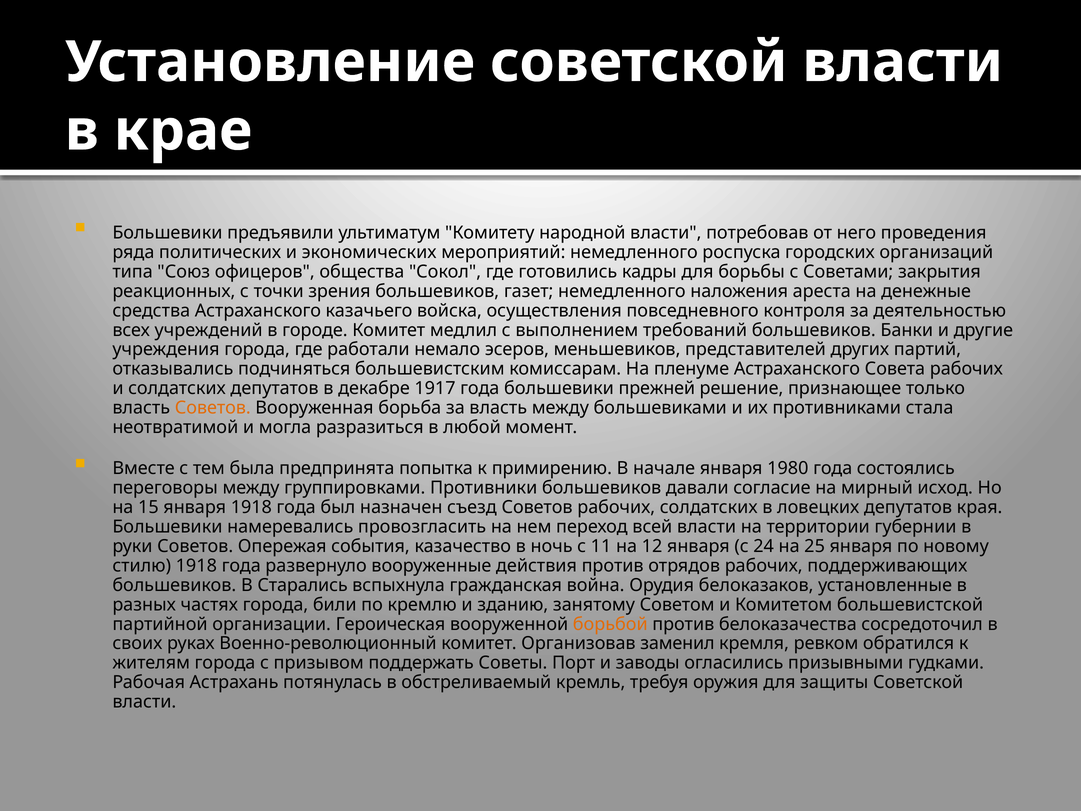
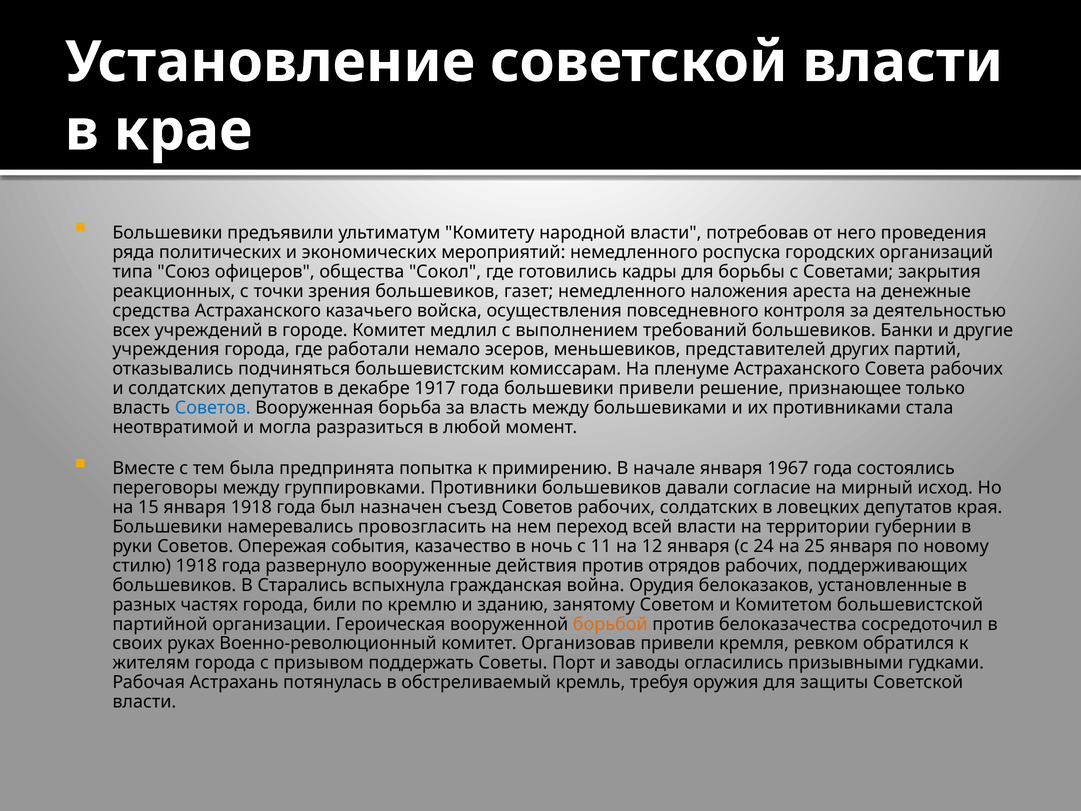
большевики прежней: прежней -> привели
Советов at (213, 408) colour: orange -> blue
1980: 1980 -> 1967
Организовав заменил: заменил -> привели
